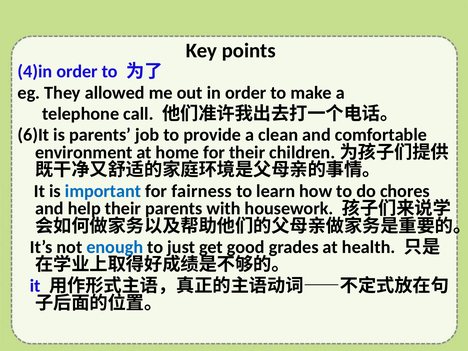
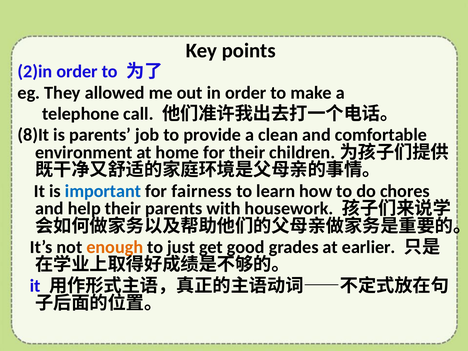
4)in: 4)in -> 2)in
6)It: 6)It -> 8)It
enough colour: blue -> orange
health: health -> earlier
